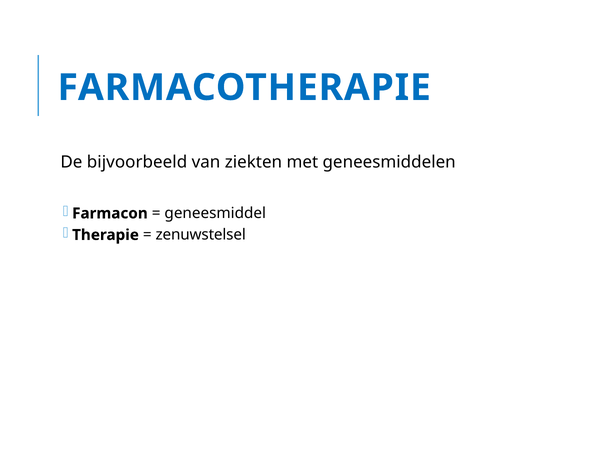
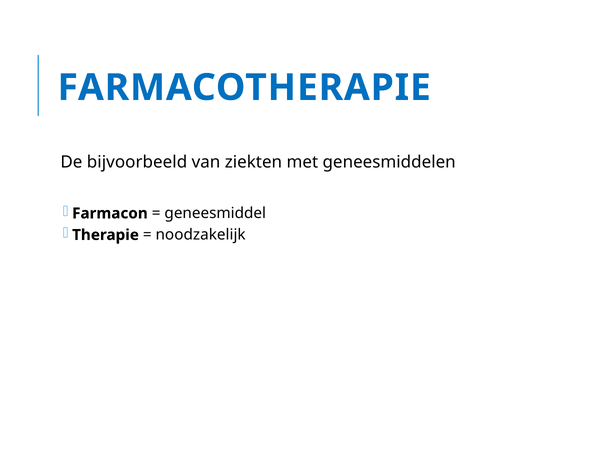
zenuwstelsel: zenuwstelsel -> noodzakelijk
